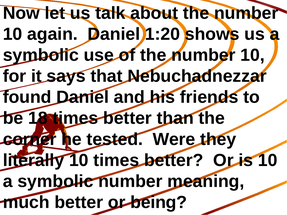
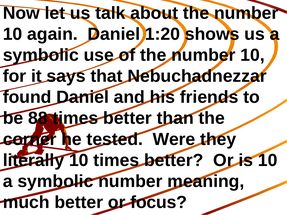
18: 18 -> 88
being: being -> focus
